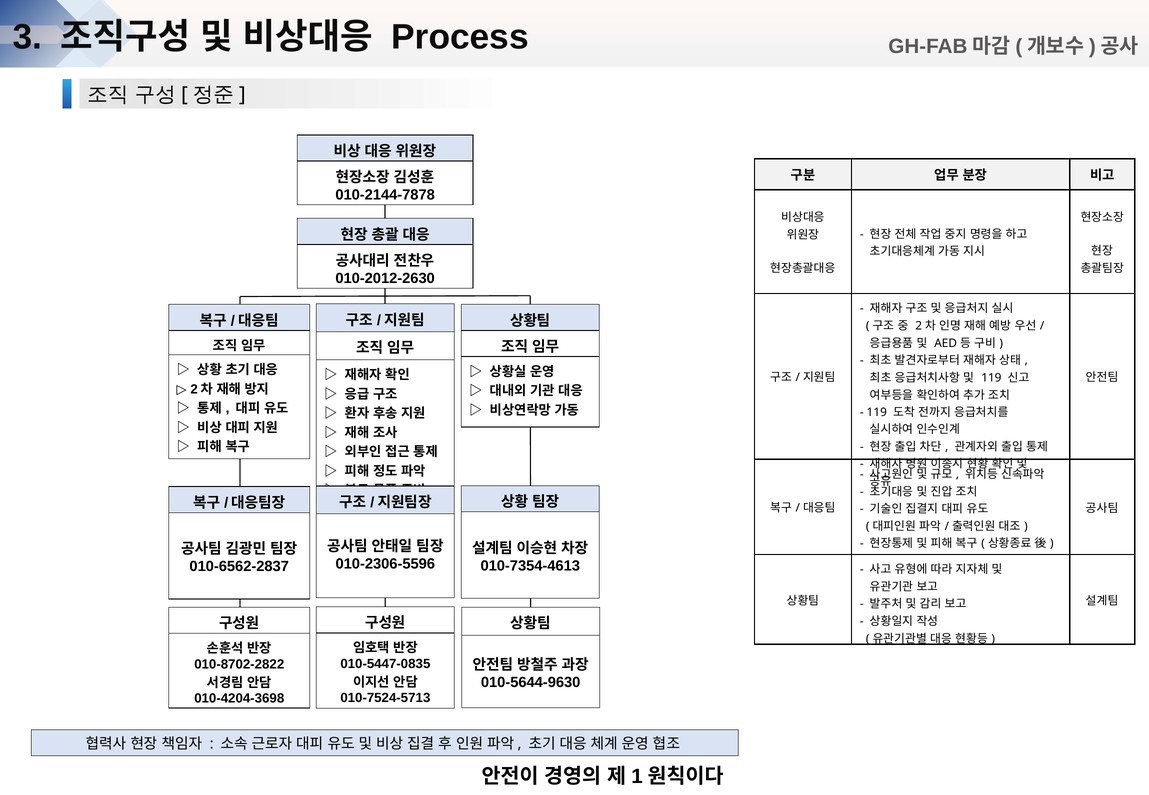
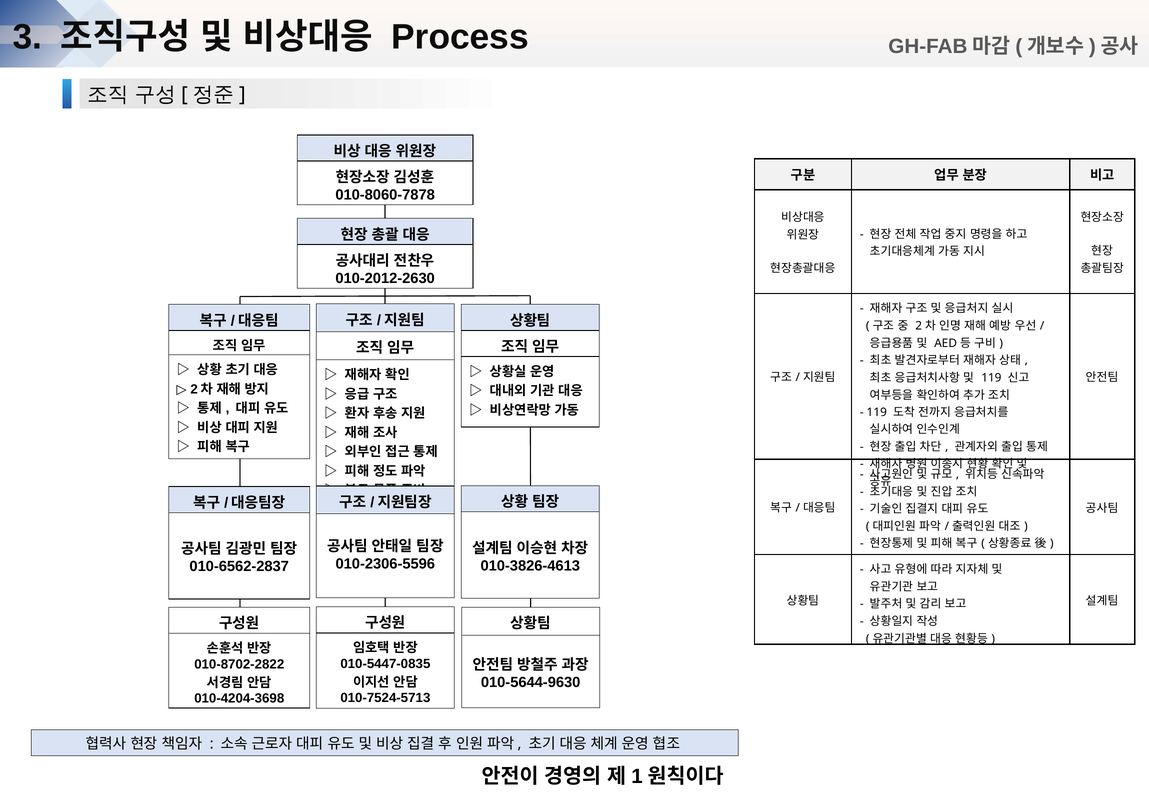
010-2144-7878: 010-2144-7878 -> 010-8060-7878
010-7354-4613: 010-7354-4613 -> 010-3826-4613
